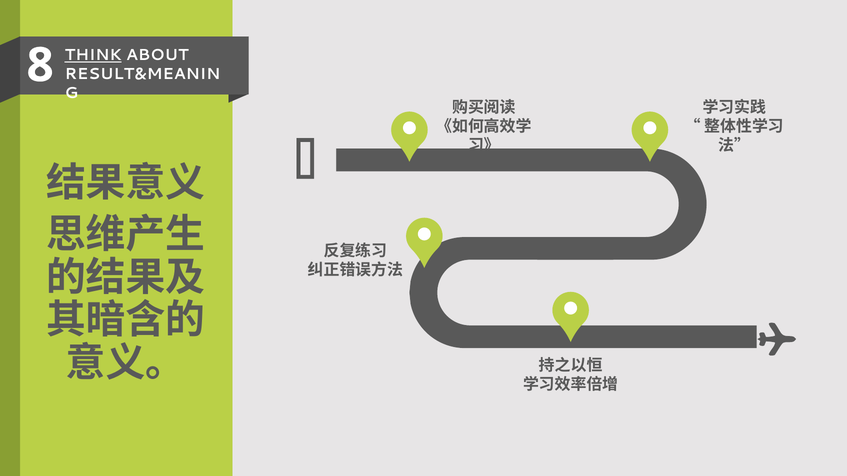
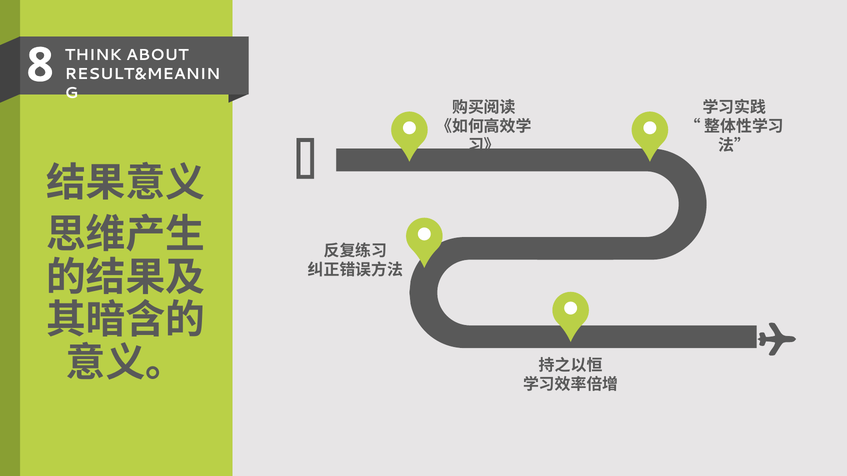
THINK underline: present -> none
